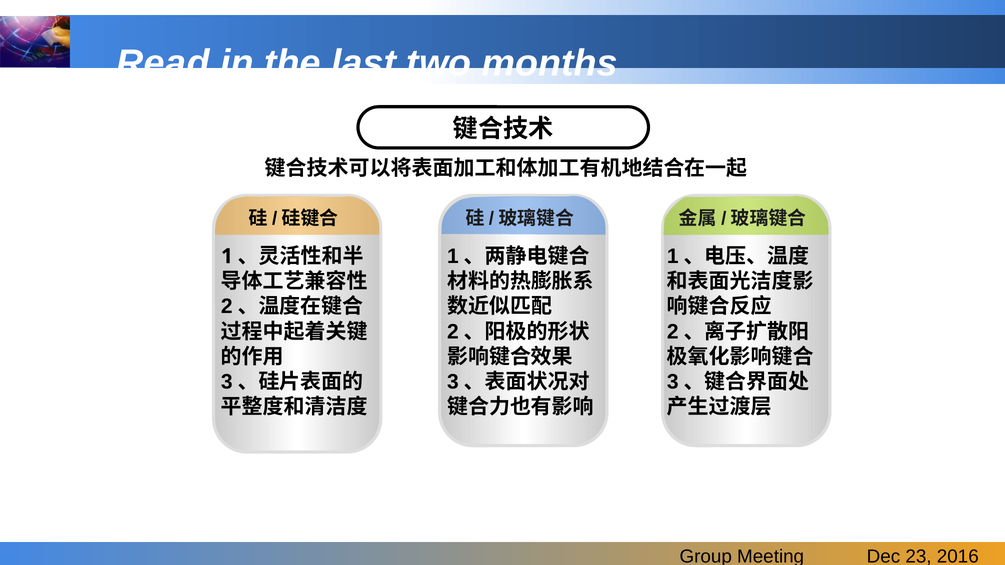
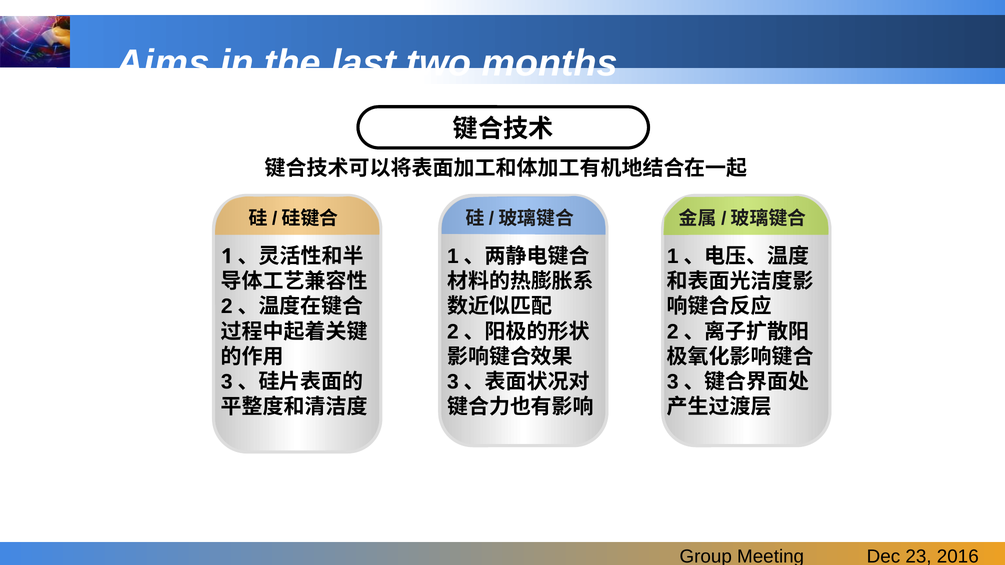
Read: Read -> Aims
